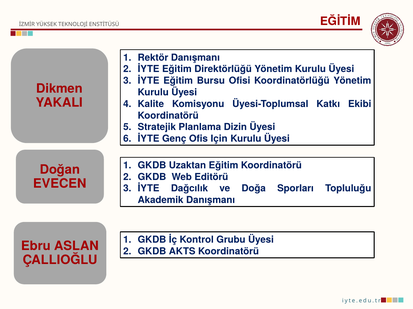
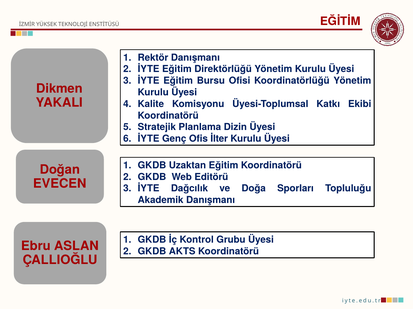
Için: Için -> İlter
